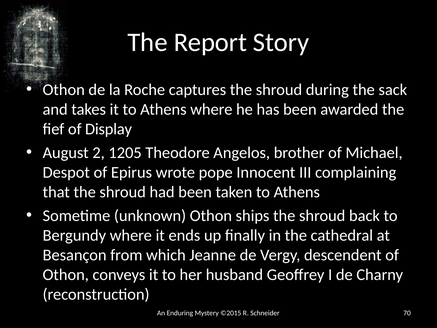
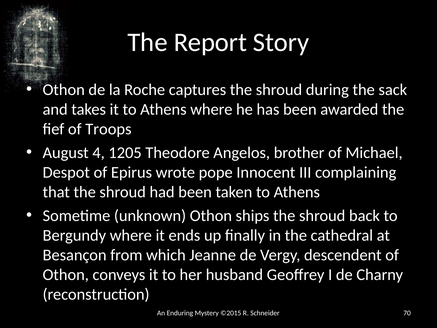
Display: Display -> Troops
2: 2 -> 4
